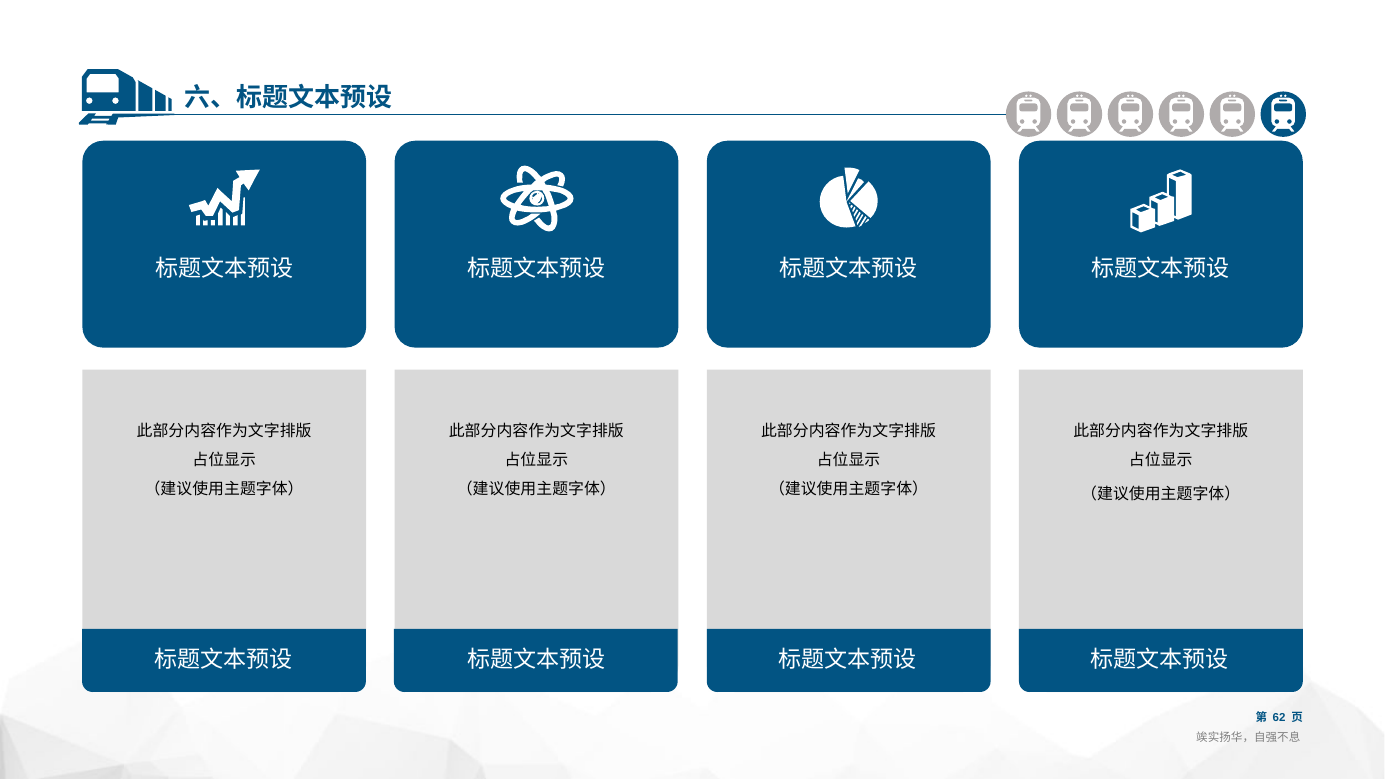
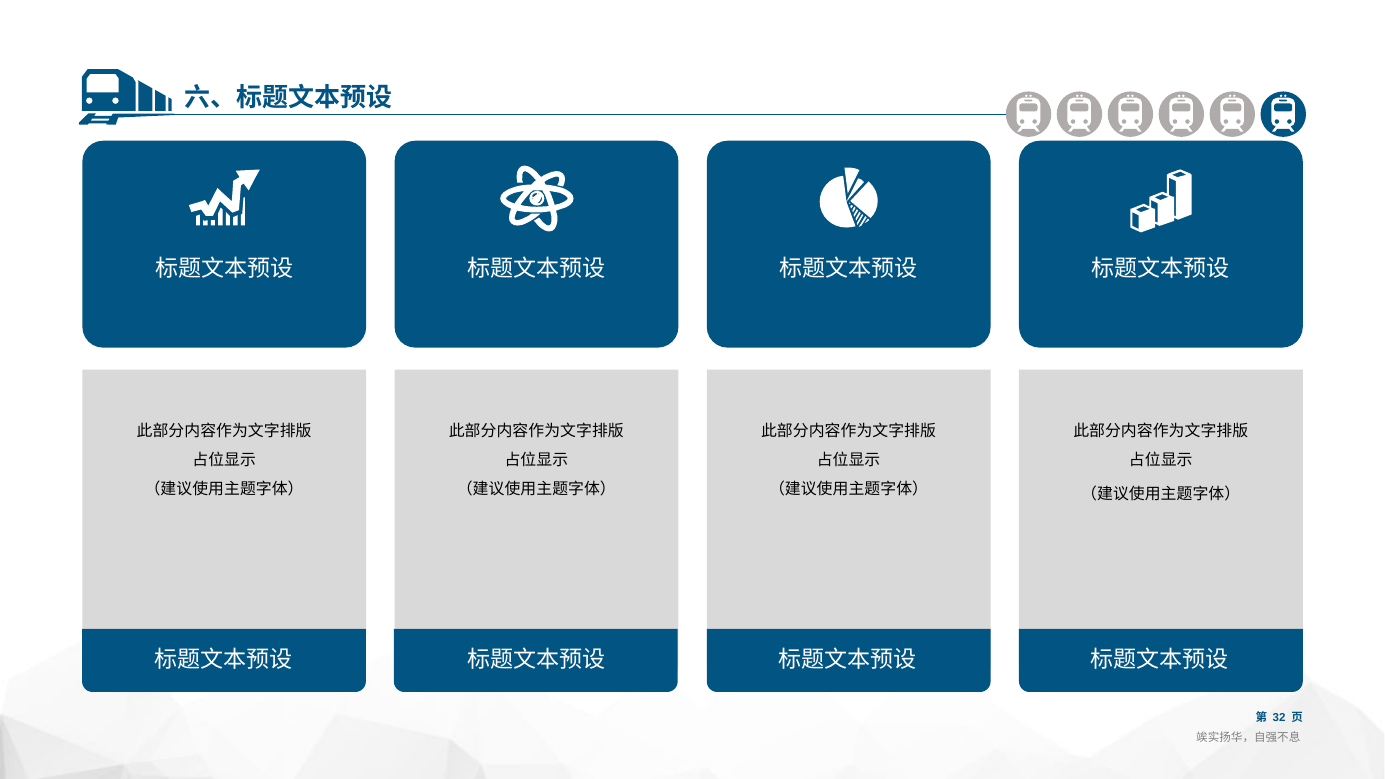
62: 62 -> 32
